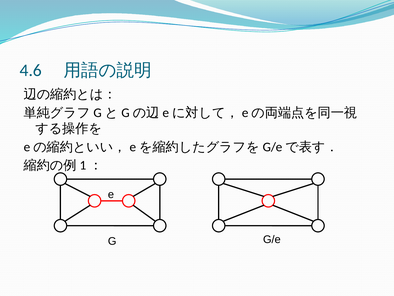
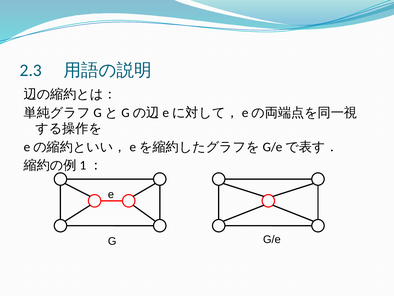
4.6: 4.6 -> 2.3
